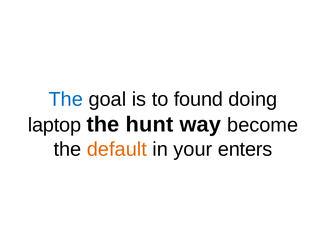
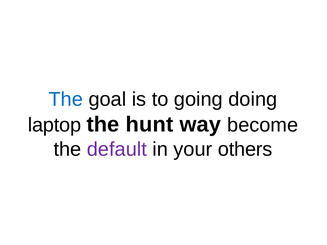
found: found -> going
default colour: orange -> purple
enters: enters -> others
